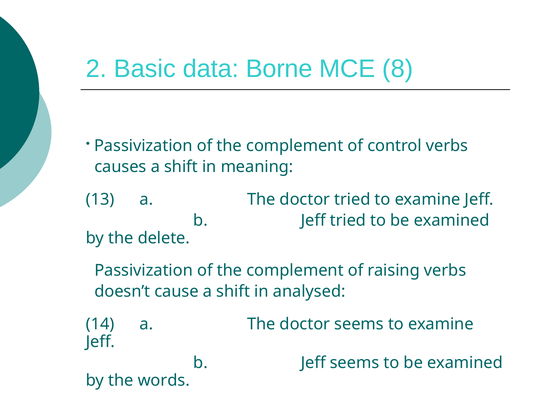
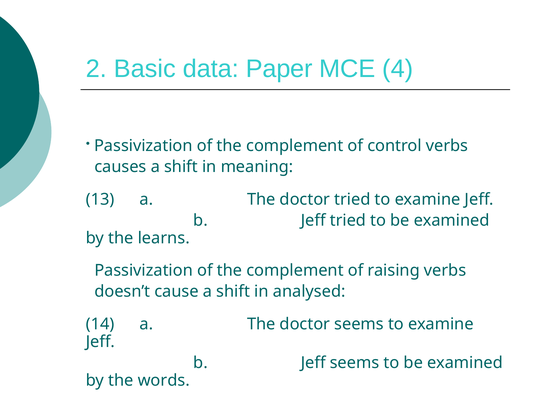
Borne: Borne -> Paper
8: 8 -> 4
delete: delete -> learns
